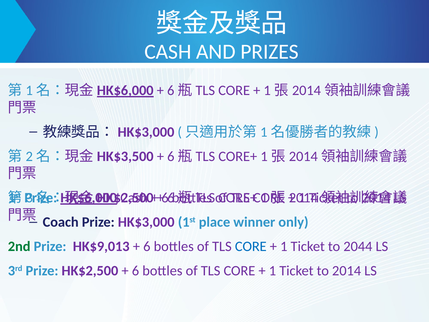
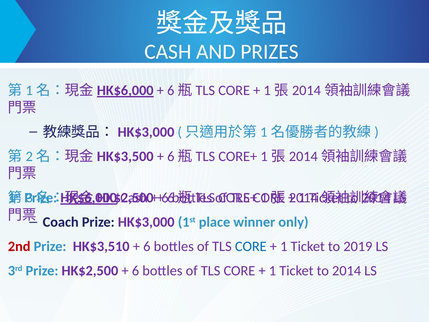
2nd colour: green -> red
HK$9,013: HK$9,013 -> HK$3,510
2044: 2044 -> 2019
